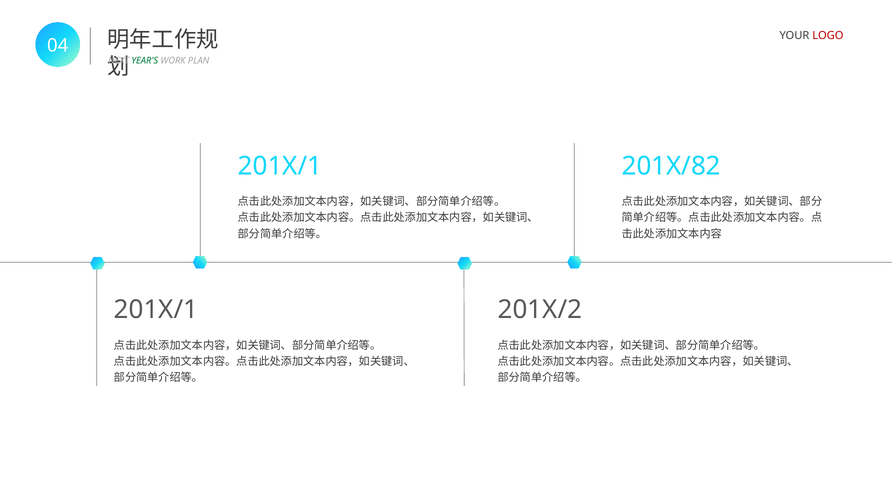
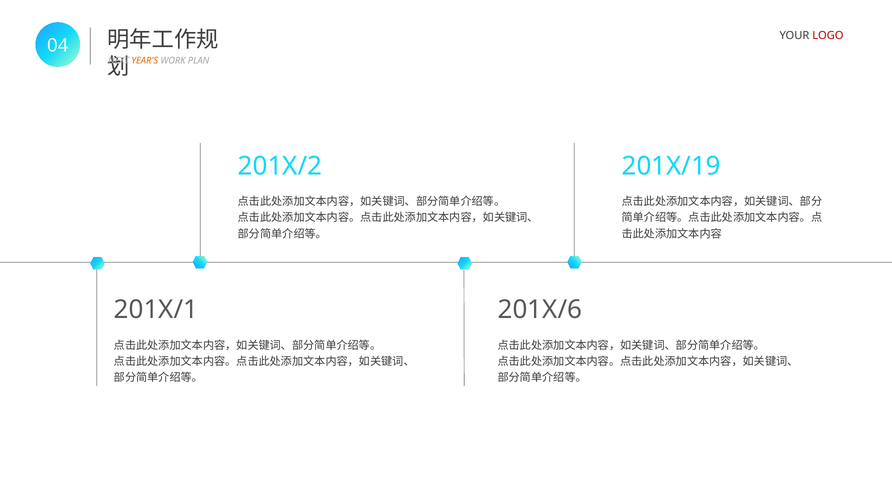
YEAR'S colour: green -> orange
201X/1 at (280, 166): 201X/1 -> 201X/2
201X/82: 201X/82 -> 201X/19
201X/2: 201X/2 -> 201X/6
